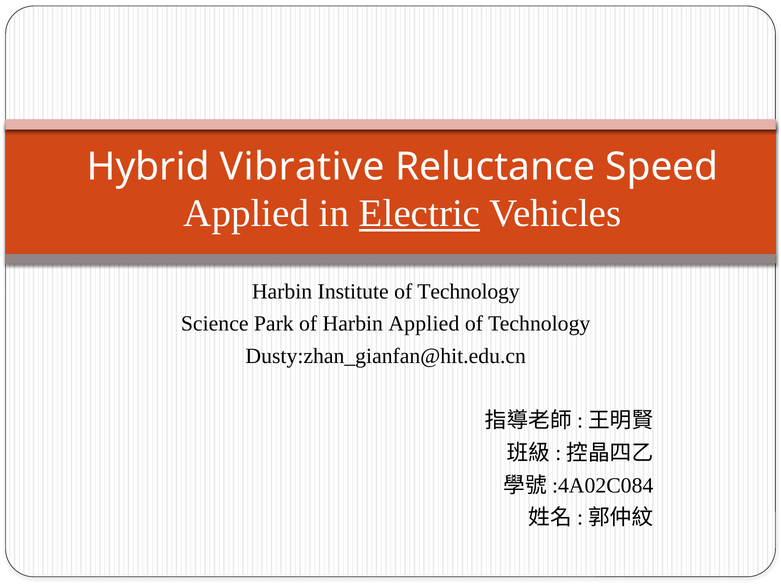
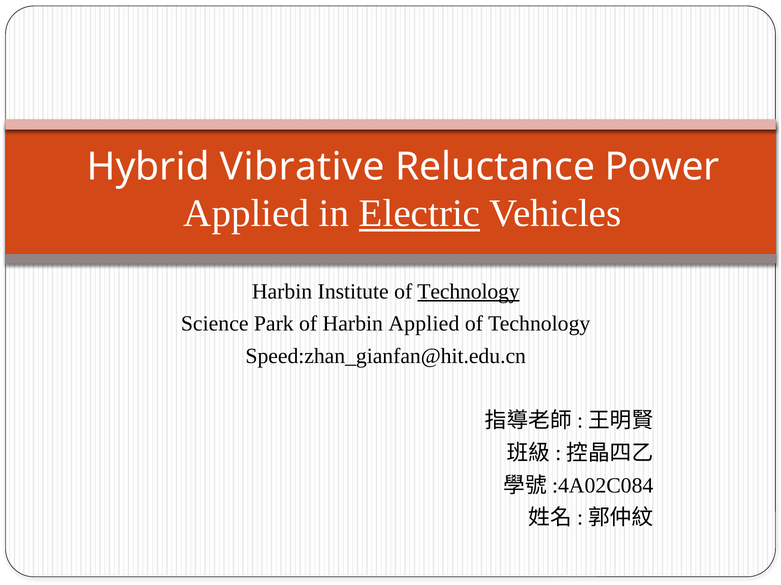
Speed: Speed -> Power
Technology at (469, 292) underline: none -> present
Dusty:zhan_gianfan@hit.edu.cn: Dusty:zhan_gianfan@hit.edu.cn -> Speed:zhan_gianfan@hit.edu.cn
